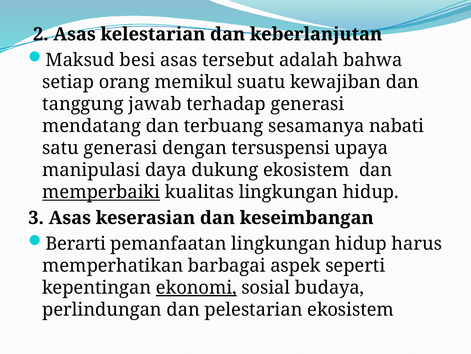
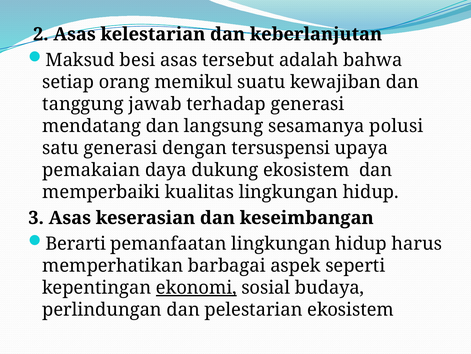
terbuang: terbuang -> langsung
nabati: nabati -> polusi
manipulasi: manipulasi -> pemakaian
memperbaiki underline: present -> none
